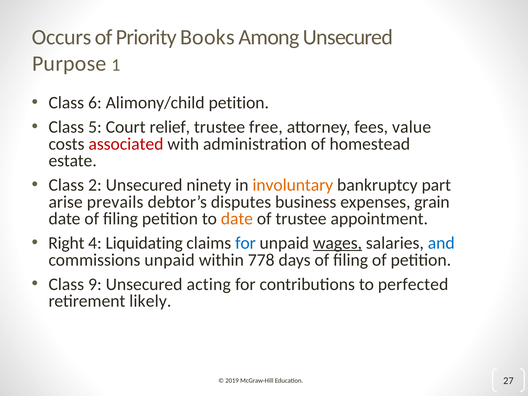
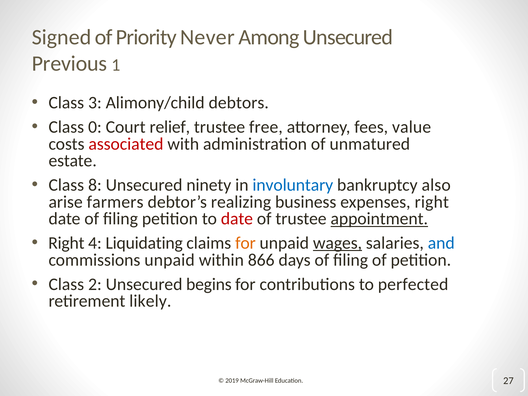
Occurs: Occurs -> Signed
Books: Books -> Never
Purpose: Purpose -> Previous
6: 6 -> 3
Alimony/child petition: petition -> debtors
5: 5 -> 0
homestead: homestead -> unmatured
2: 2 -> 8
involuntary colour: orange -> blue
part: part -> also
prevails: prevails -> farmers
disputes: disputes -> realizing
expenses grain: grain -> right
date at (237, 219) colour: orange -> red
appointment underline: none -> present
for at (245, 243) colour: blue -> orange
778: 778 -> 866
9: 9 -> 2
acting: acting -> begins
